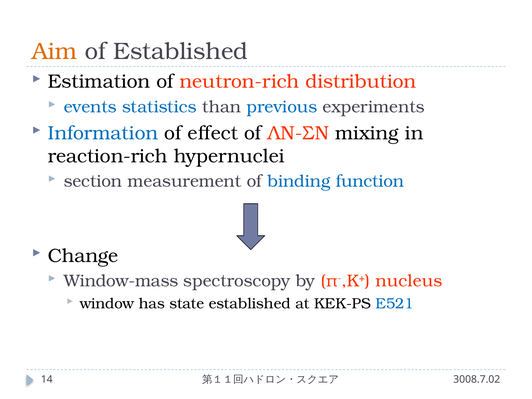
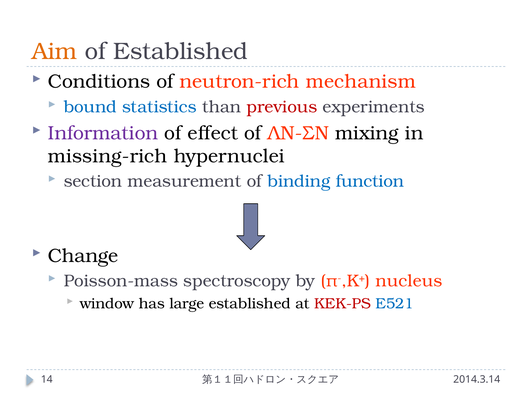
Estimation: Estimation -> Conditions
distribution: distribution -> mechanism
events: events -> bound
previous colour: blue -> red
Information colour: blue -> purple
reaction-rich: reaction-rich -> missing-rich
Window-mass: Window-mass -> Poisson-mass
state: state -> large
KEK-PS colour: black -> red
3008.7.02: 3008.7.02 -> 2014.3.14
